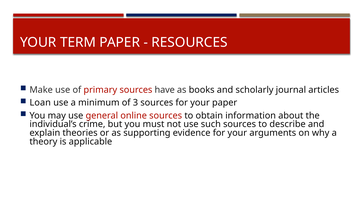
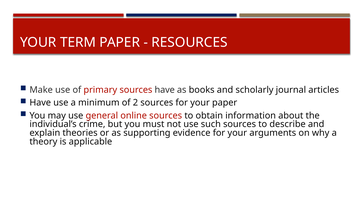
Loan at (40, 103): Loan -> Have
3: 3 -> 2
